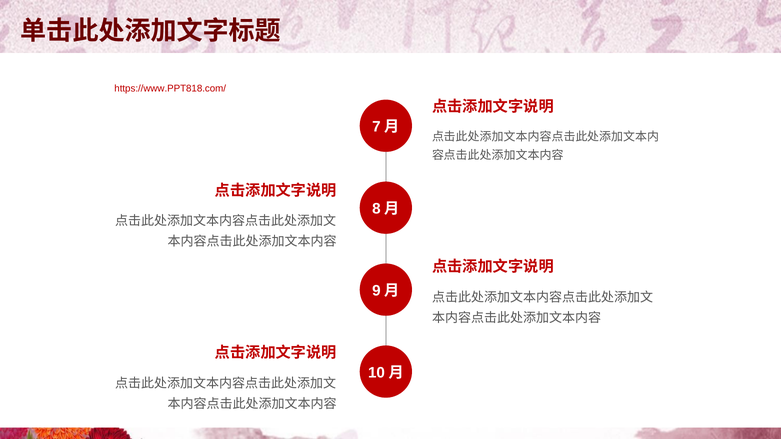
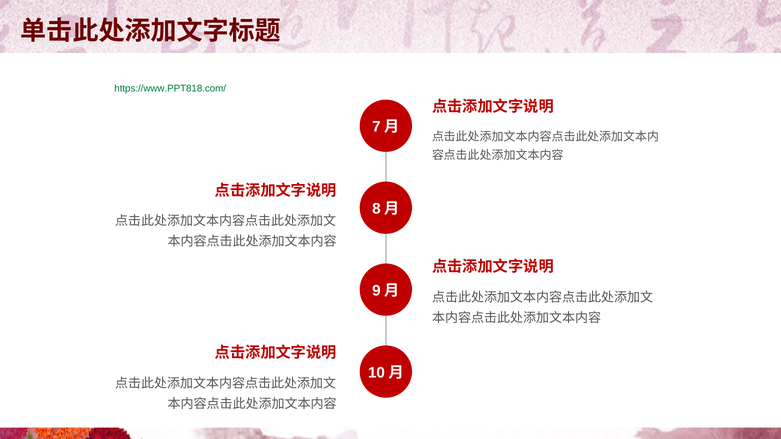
https://www.PPT818.com/ colour: red -> green
